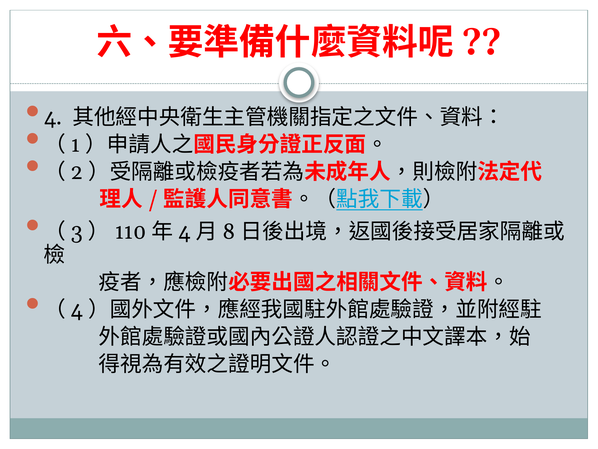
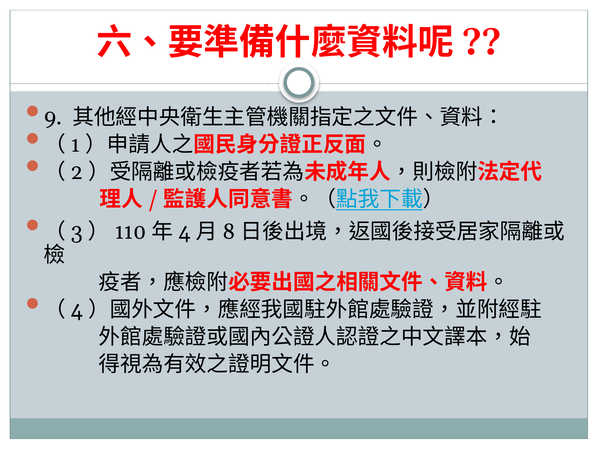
4 at (53, 117): 4 -> 9
